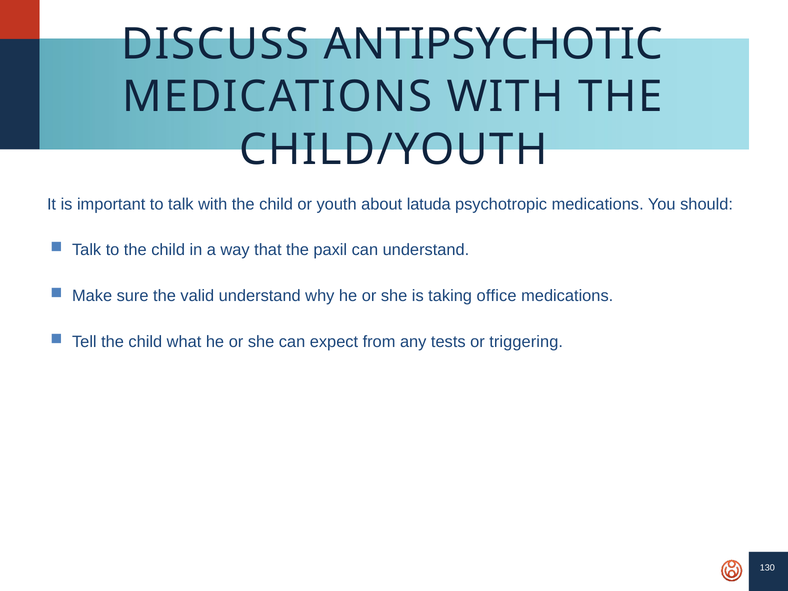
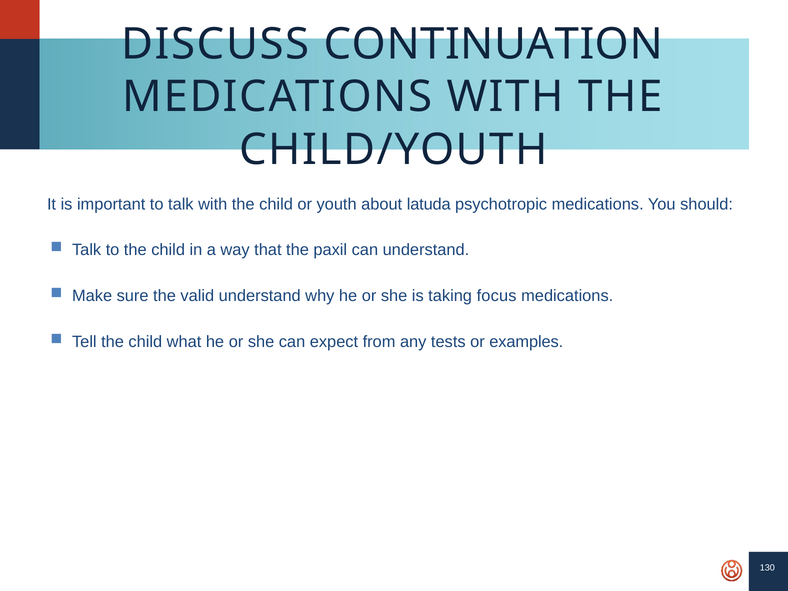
ANTIPSYCHOTIC: ANTIPSYCHOTIC -> CONTINUATION
office: office -> focus
triggering: triggering -> examples
